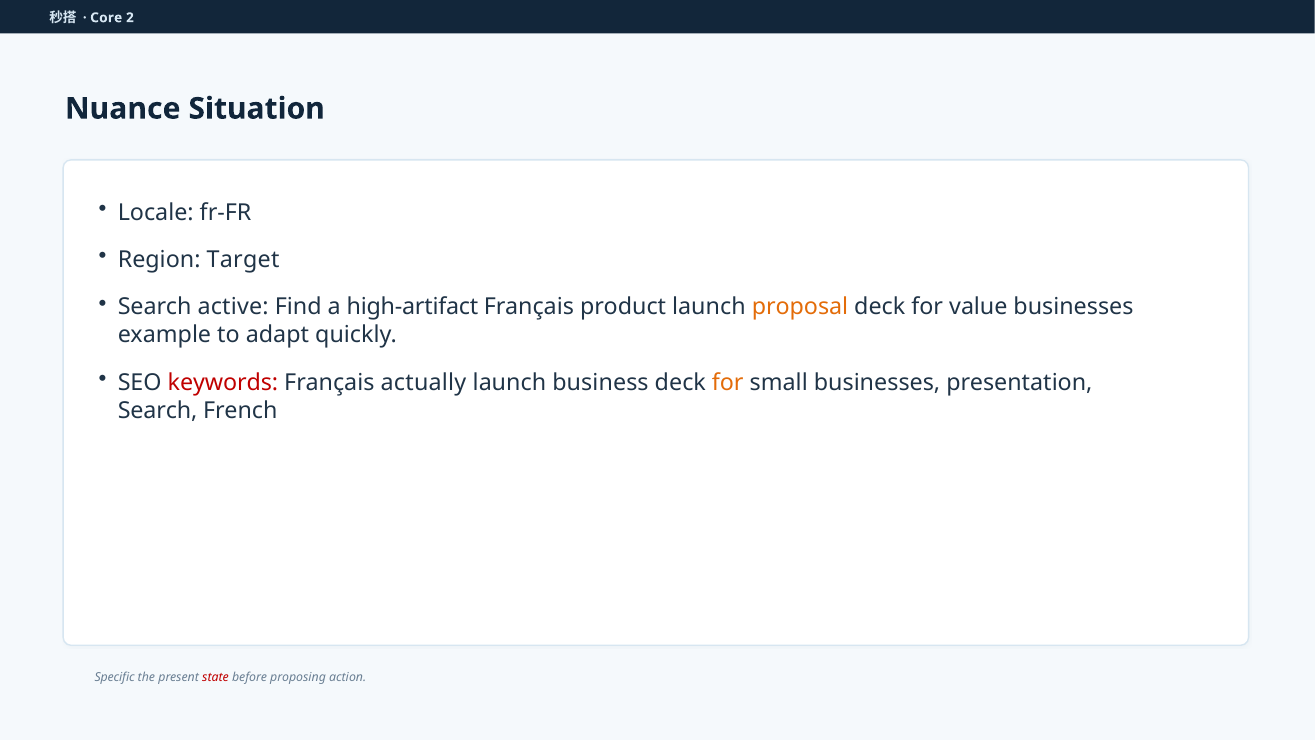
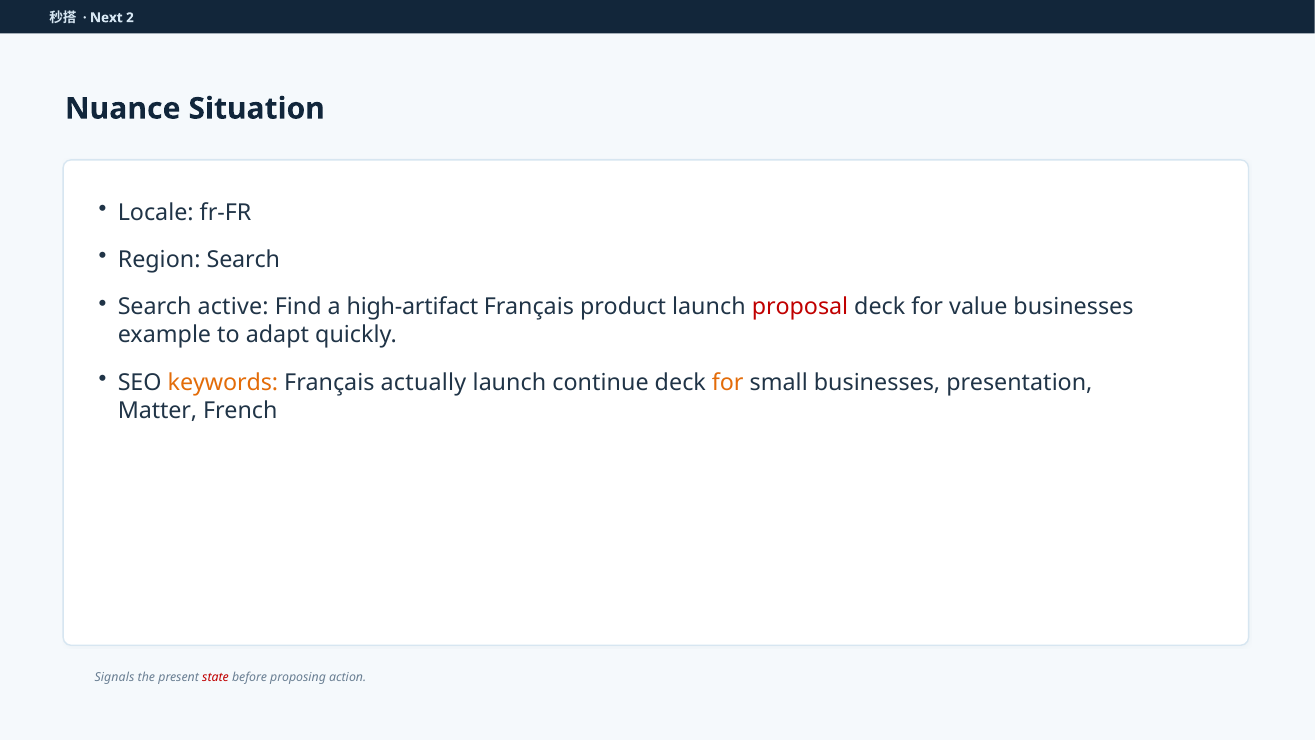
Core: Core -> Next
Region Target: Target -> Search
proposal colour: orange -> red
keywords colour: red -> orange
business: business -> continue
Search at (158, 410): Search -> Matter
Specific: Specific -> Signals
